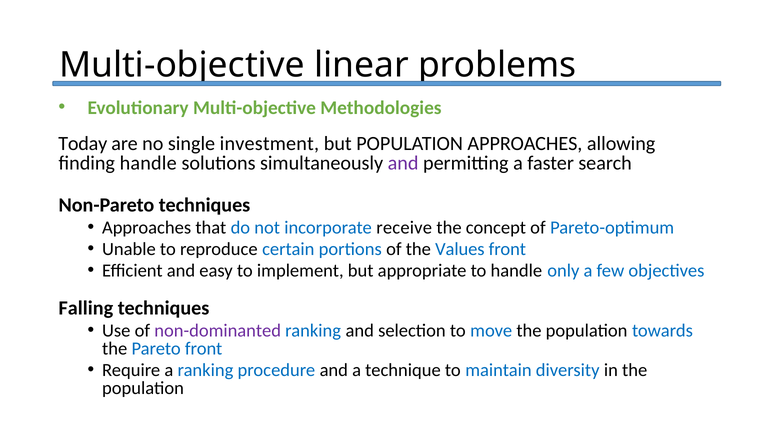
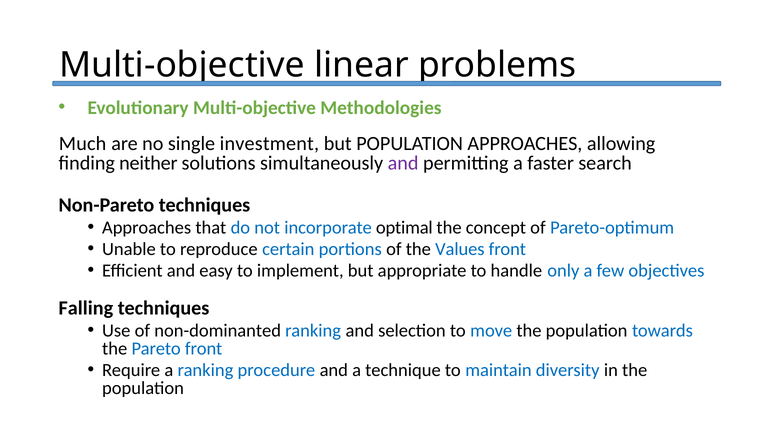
Today: Today -> Much
finding handle: handle -> neither
receive: receive -> optimal
non-dominanted colour: purple -> black
